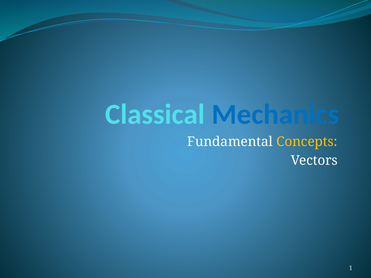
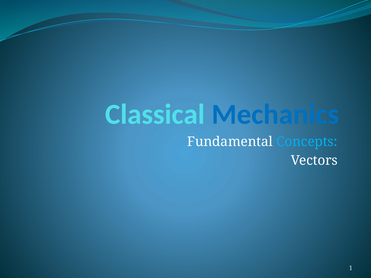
Concepts colour: yellow -> light blue
